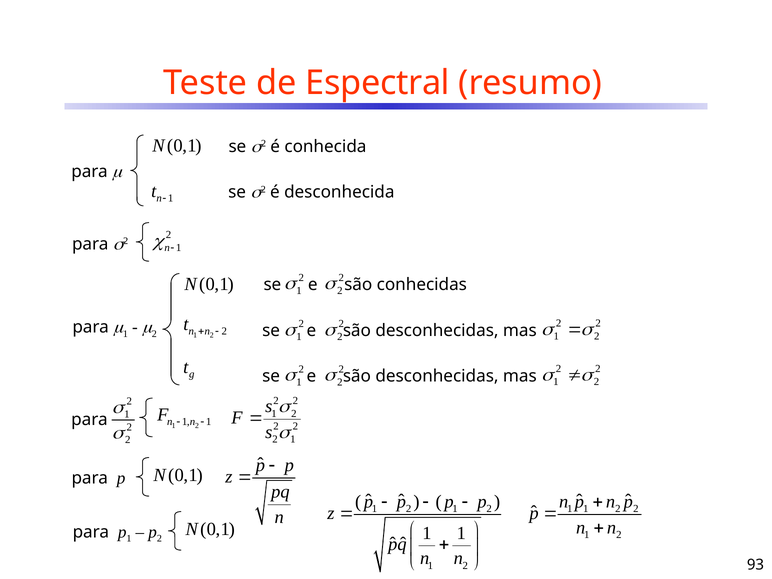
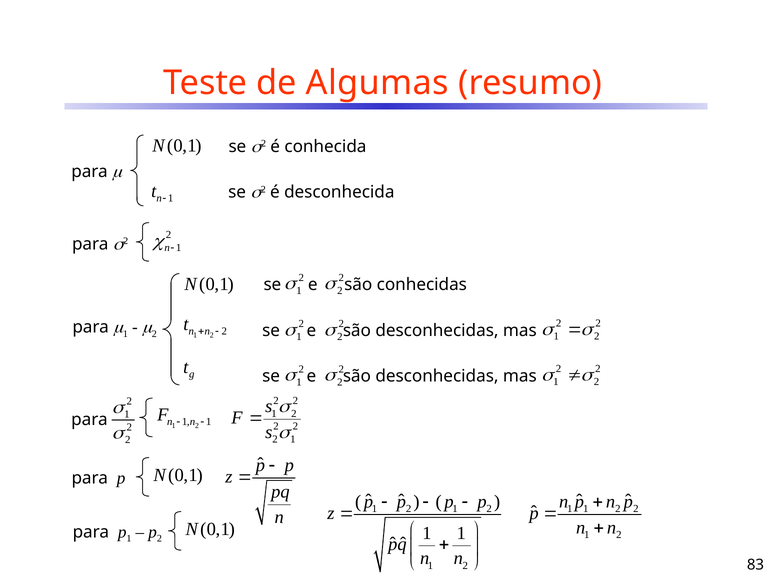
Espectral: Espectral -> Algumas
93: 93 -> 83
